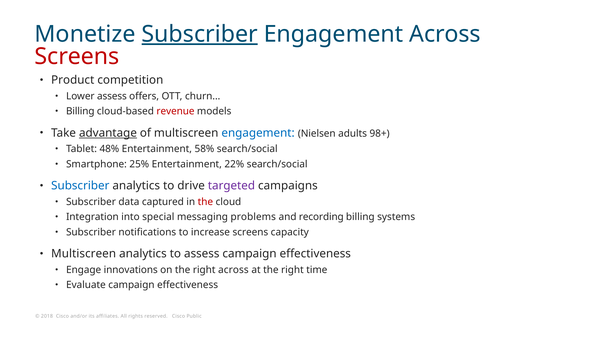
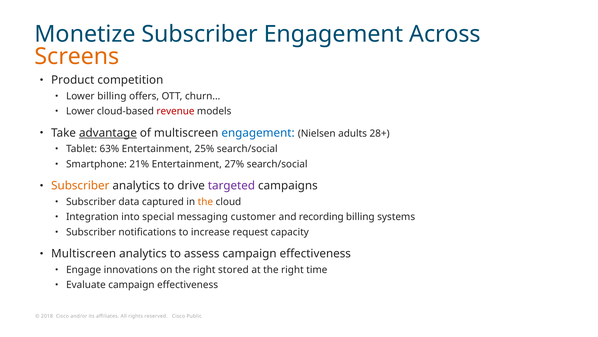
Subscriber at (200, 34) underline: present -> none
Screens at (77, 56) colour: red -> orange
Lower assess: assess -> billing
Billing at (80, 111): Billing -> Lower
98+: 98+ -> 28+
48%: 48% -> 63%
58%: 58% -> 25%
25%: 25% -> 21%
22%: 22% -> 27%
Subscriber at (80, 185) colour: blue -> orange
the at (205, 201) colour: red -> orange
problems: problems -> customer
increase screens: screens -> request
right across: across -> stored
